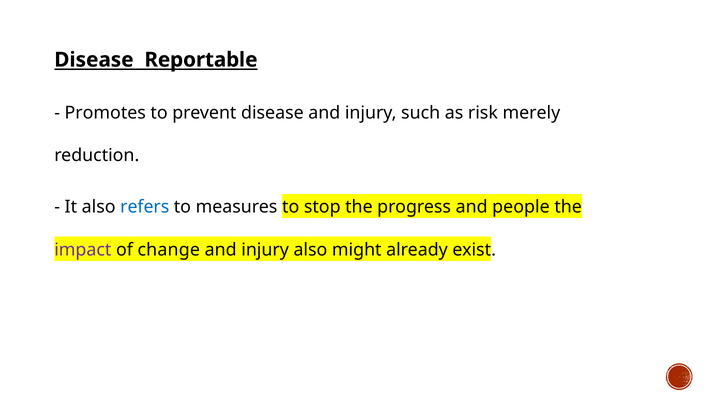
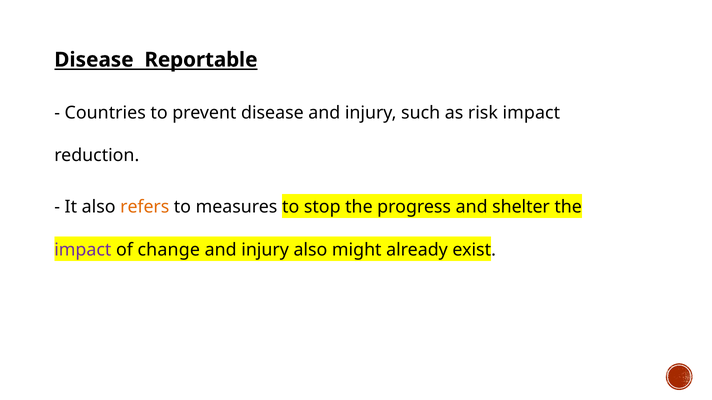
Promotes: Promotes -> Countries
risk merely: merely -> impact
refers colour: blue -> orange
people: people -> shelter
